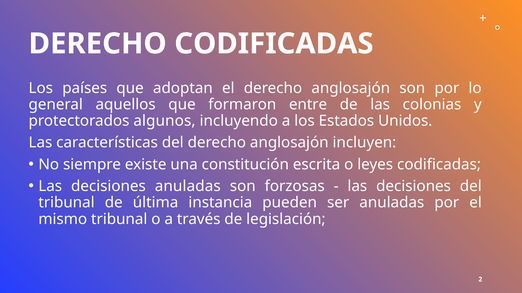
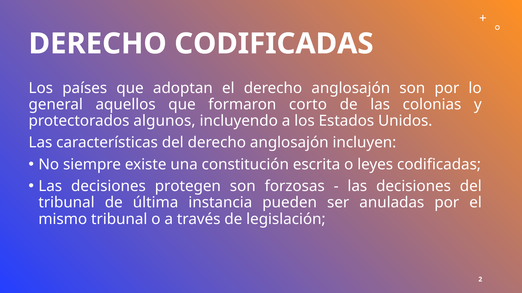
entre: entre -> corto
decisiones anuladas: anuladas -> protegen
